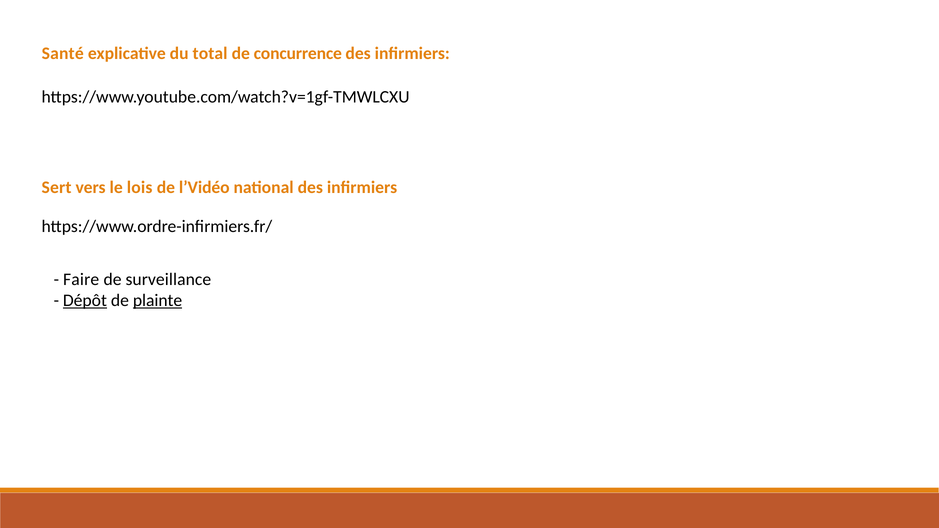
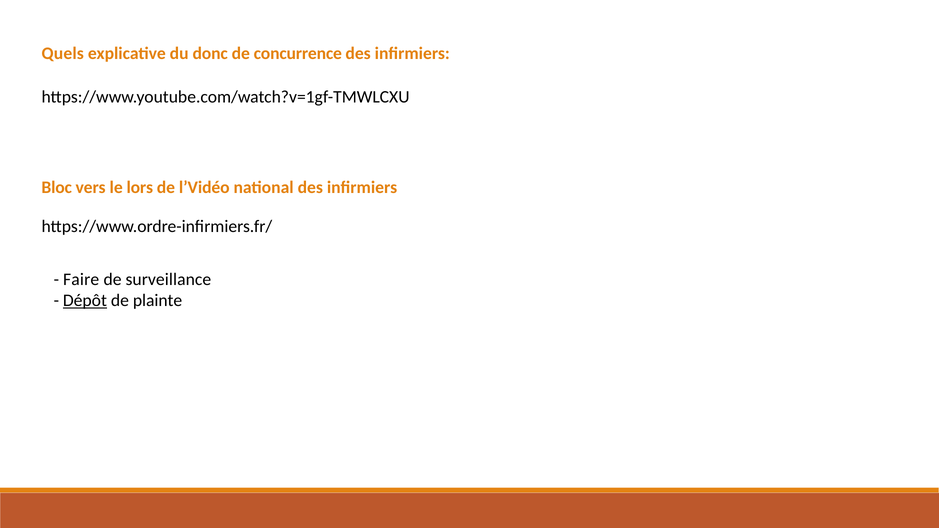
Santé: Santé -> Quels
total: total -> donc
Sert: Sert -> Bloc
lois: lois -> lors
plainte underline: present -> none
